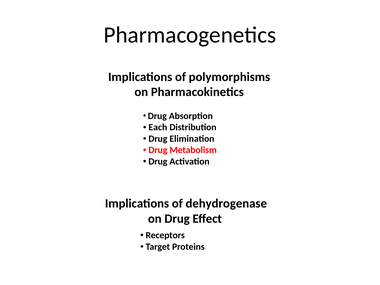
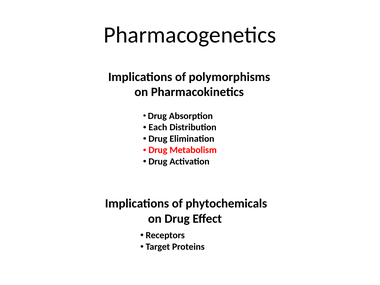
dehydrogenase: dehydrogenase -> phytochemicals
